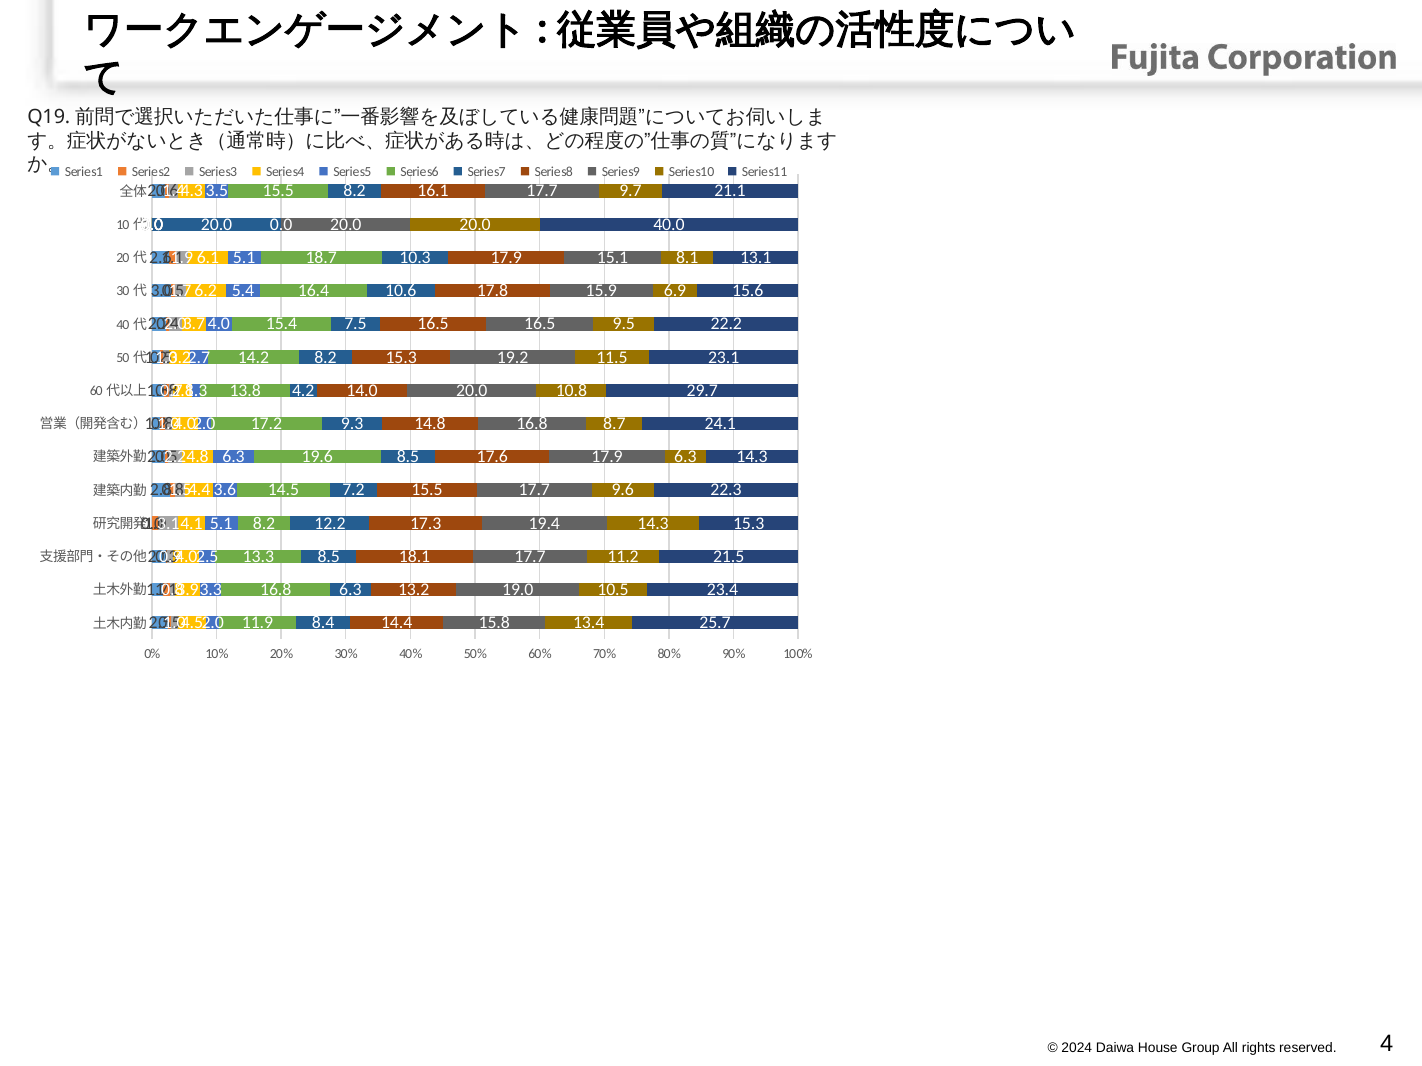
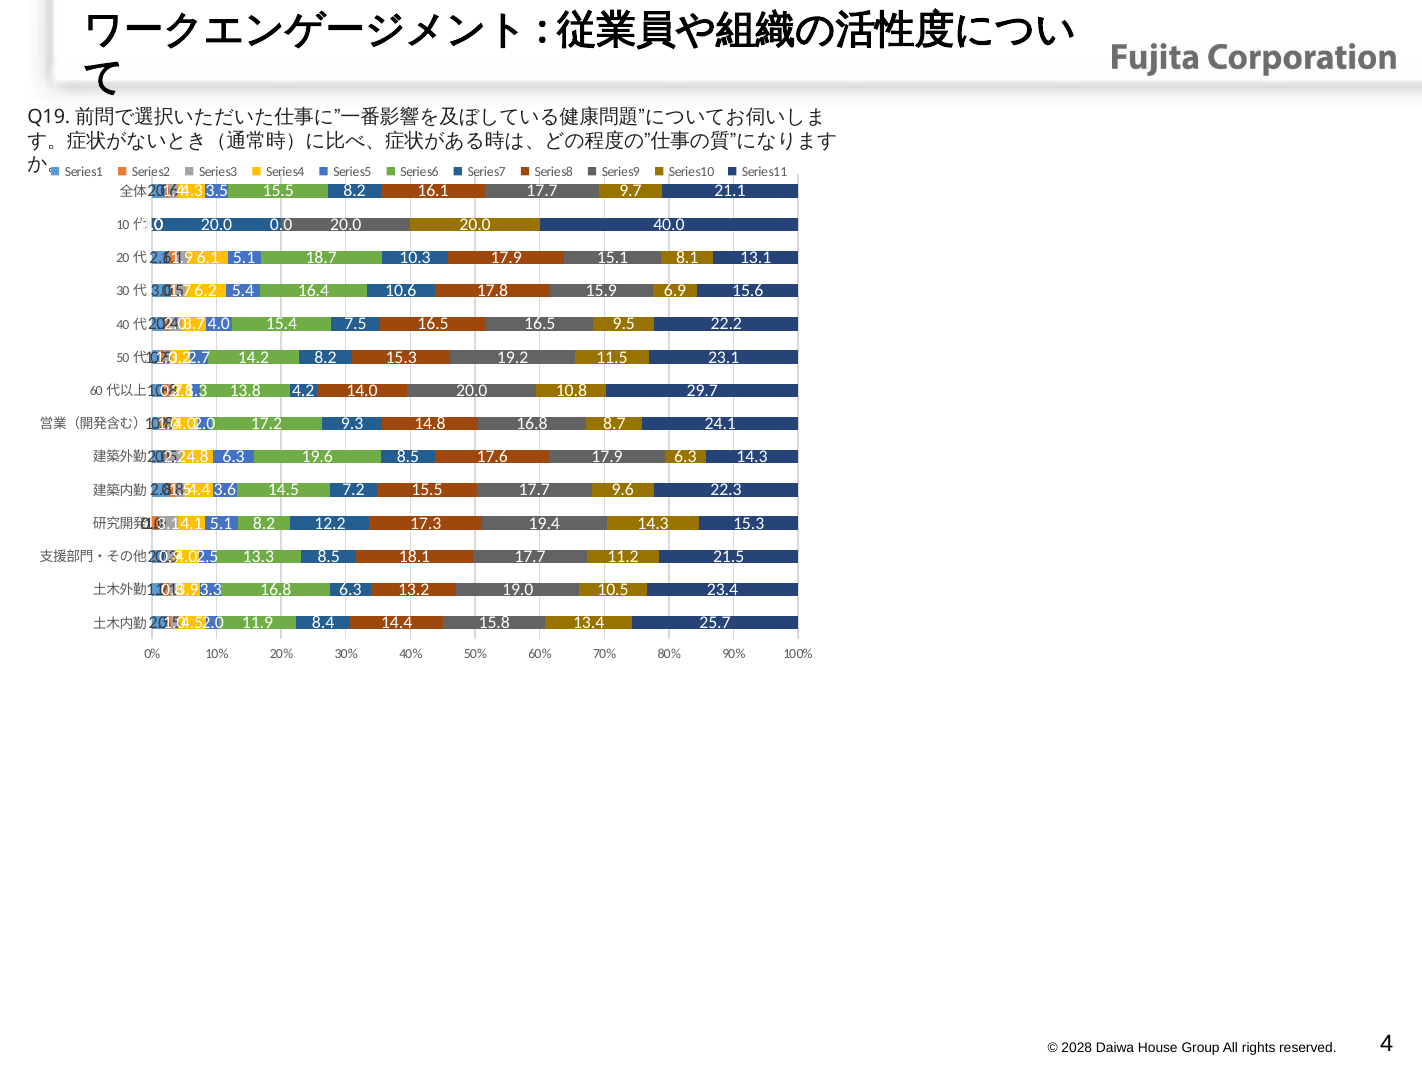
2024: 2024 -> 2028
